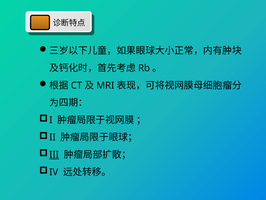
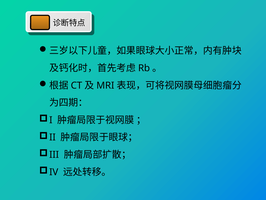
III underline: present -> none
